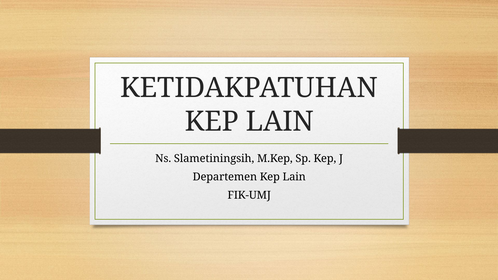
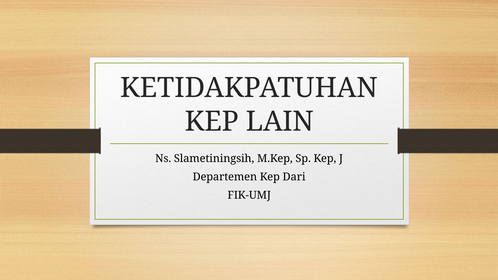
Departemen Kep Lain: Lain -> Dari
